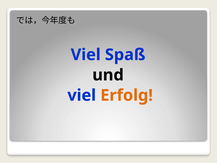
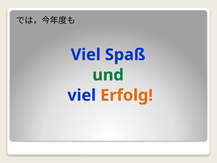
und colour: black -> green
